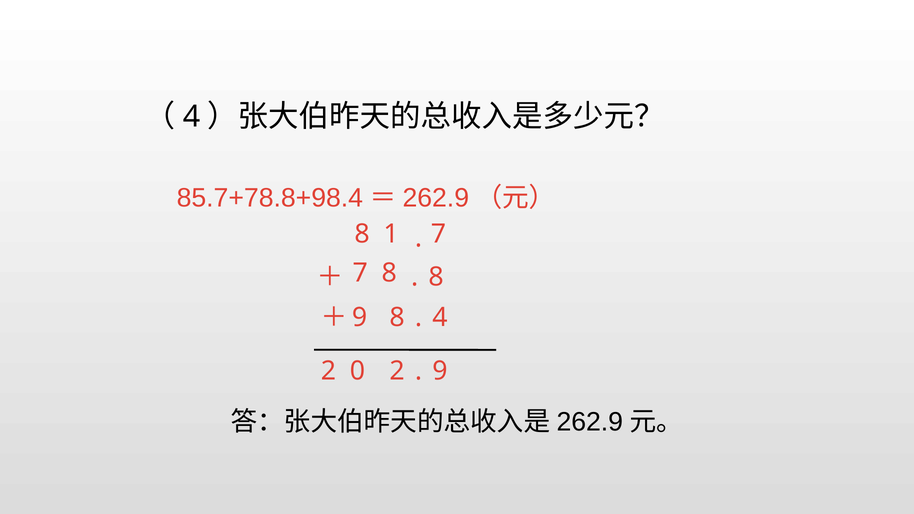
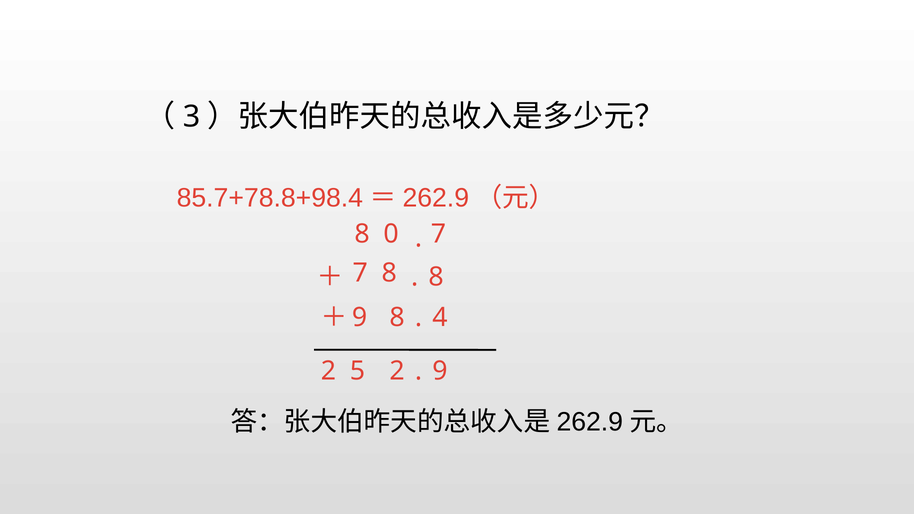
4 at (192, 117): 4 -> 3
1: 1 -> 0
0: 0 -> 5
